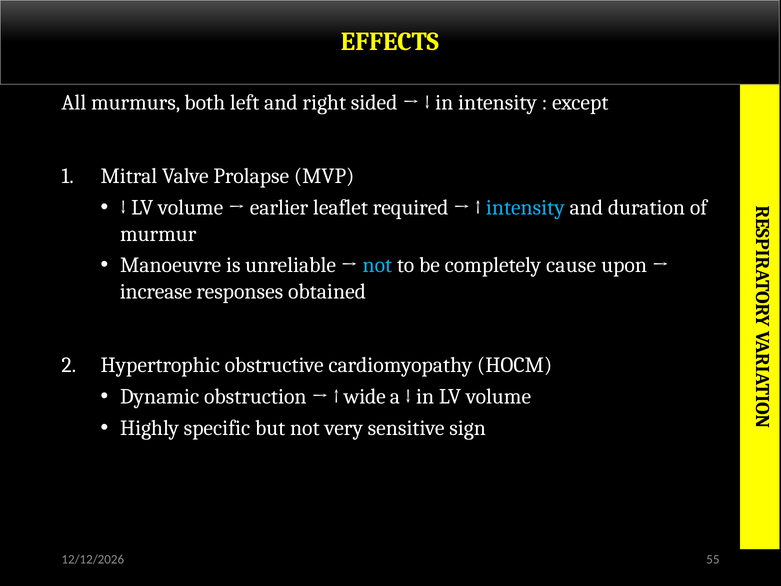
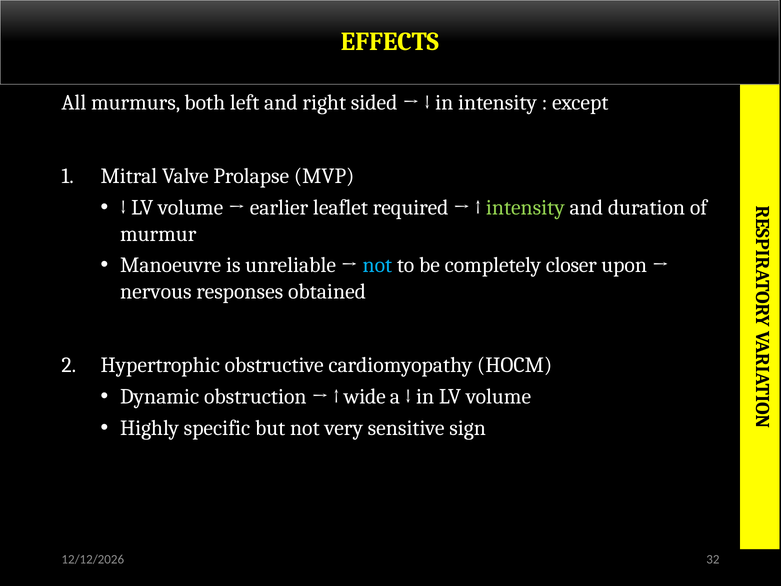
intensity at (525, 208) colour: light blue -> light green
cause: cause -> closer
increase: increase -> nervous
55: 55 -> 32
